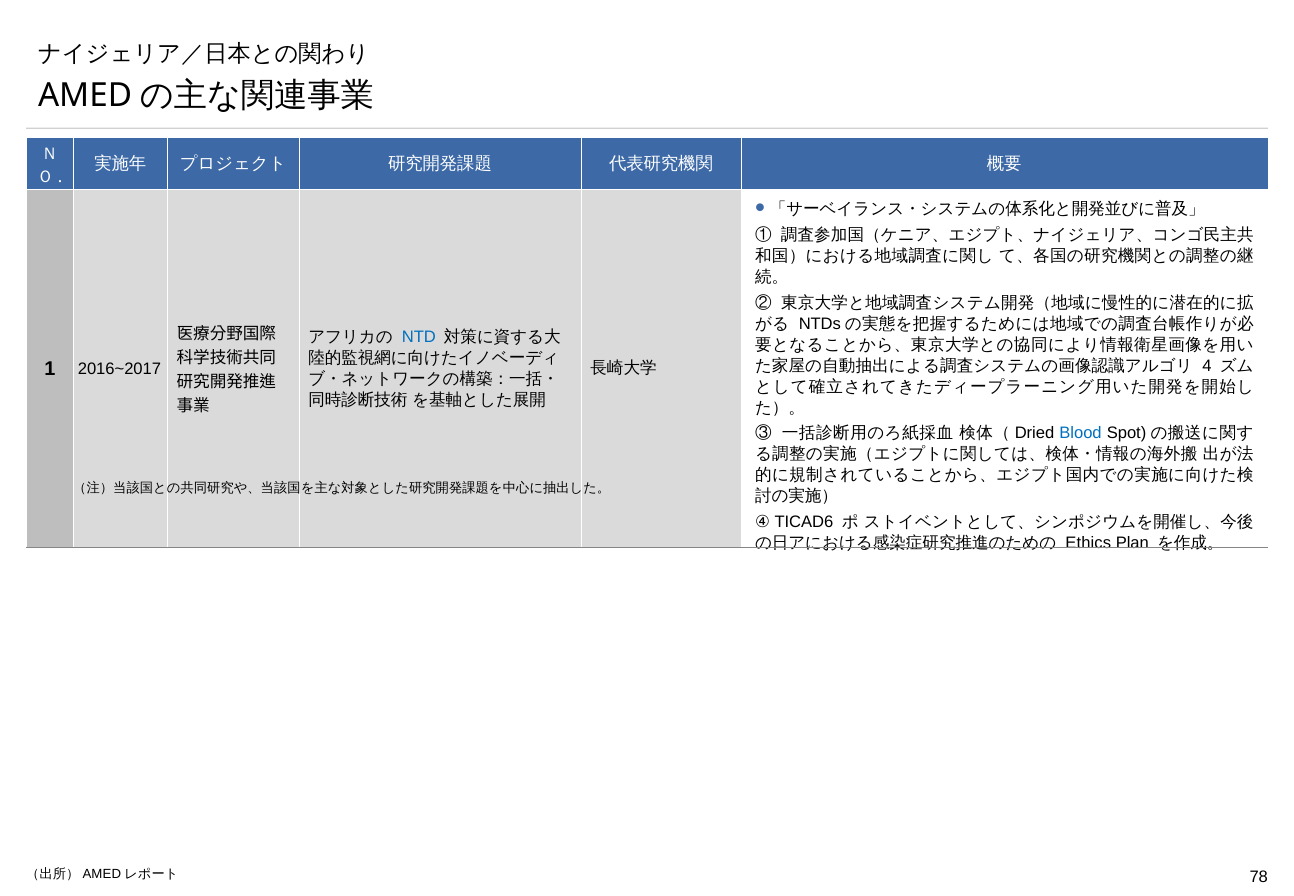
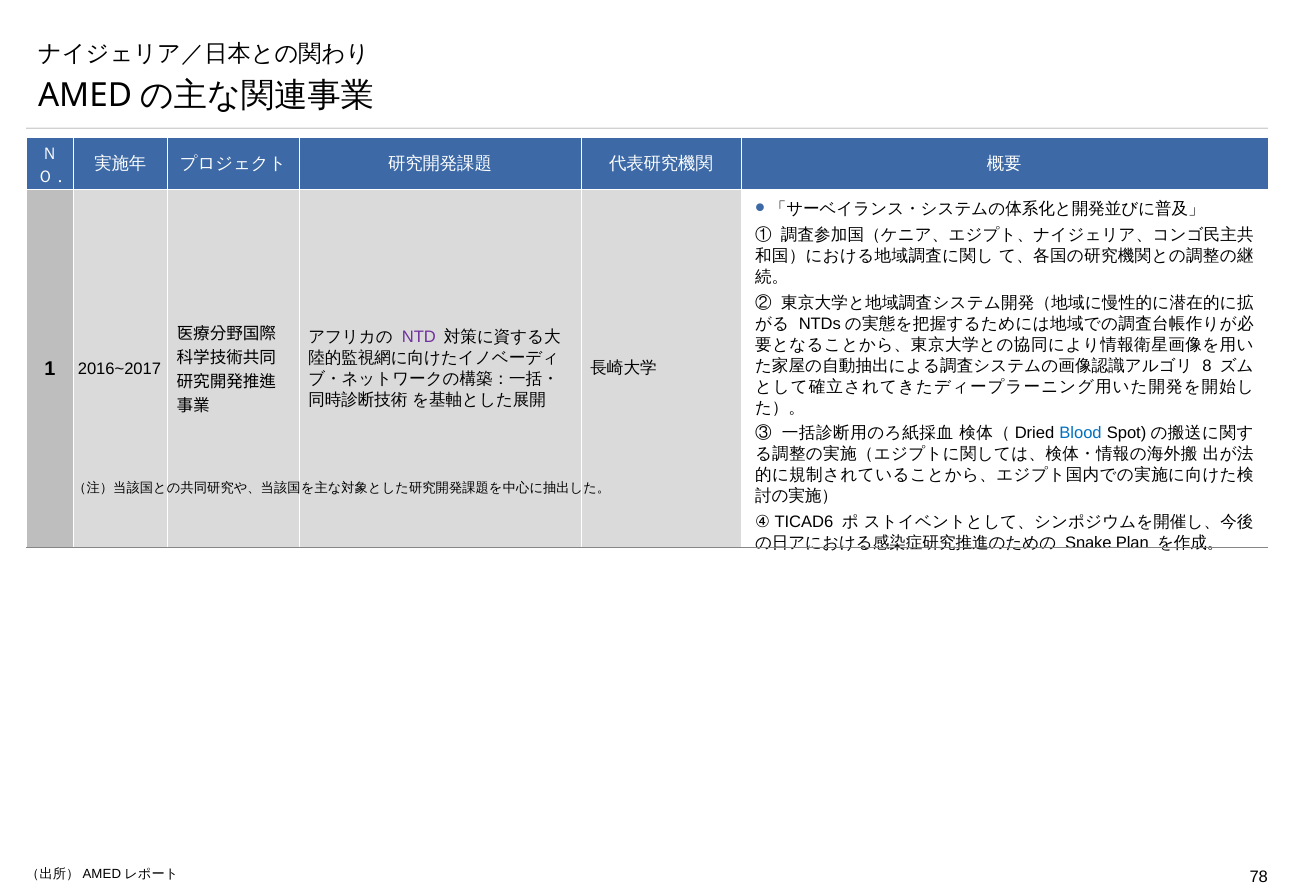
NTD colour: blue -> purple
4: 4 -> 8
Ethics: Ethics -> Snake
